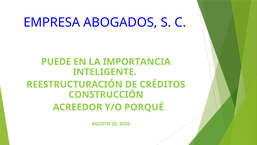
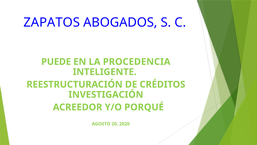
EMPRESA: EMPRESA -> ZAPATOS
IMPORTANCIA: IMPORTANCIA -> PROCEDENCIA
CONSTRUCCIÓN: CONSTRUCCIÓN -> INVESTIGACIÓN
